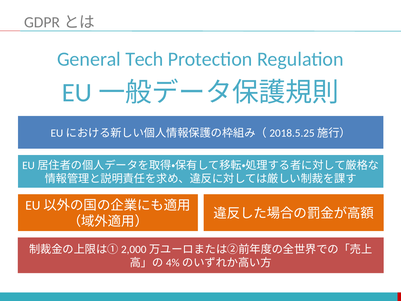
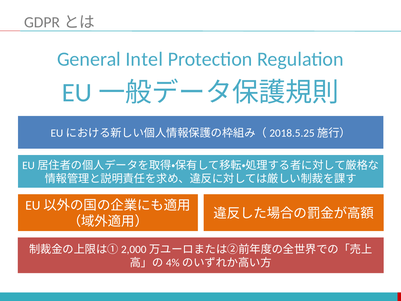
Tech: Tech -> Intel
